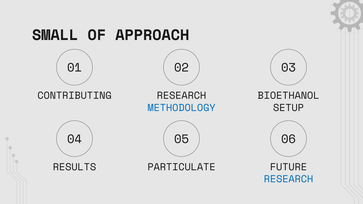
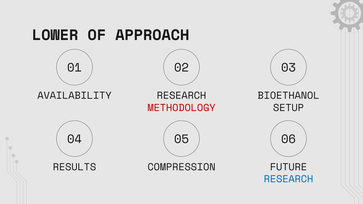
SMALL: SMALL -> LOWER
CONTRIBUTING: CONTRIBUTING -> AVAILABILITY
METHODOLOGY colour: blue -> red
PARTICULATE: PARTICULATE -> COMPRESSION
